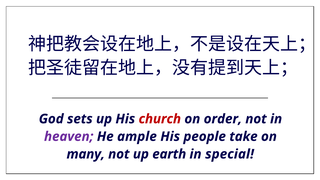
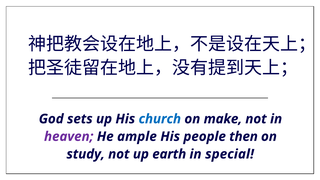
church colour: red -> blue
order: order -> make
take: take -> then
many: many -> study
